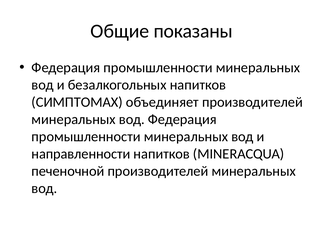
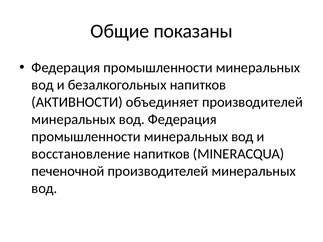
СИМПТОМАХ: СИМПТОМАХ -> АКТИВНОСТИ
направленности: направленности -> восстановление
